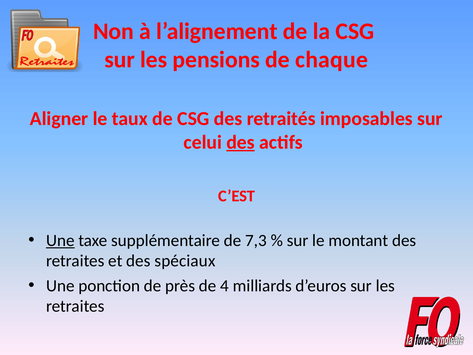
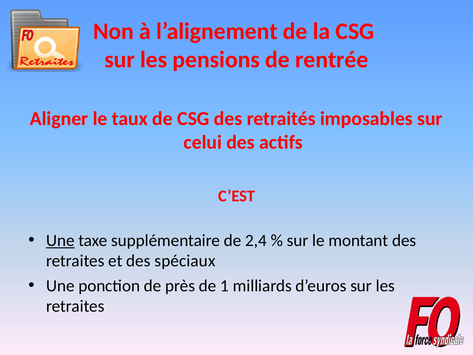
chaque: chaque -> rentrée
des at (241, 142) underline: present -> none
7,3: 7,3 -> 2,4
4: 4 -> 1
